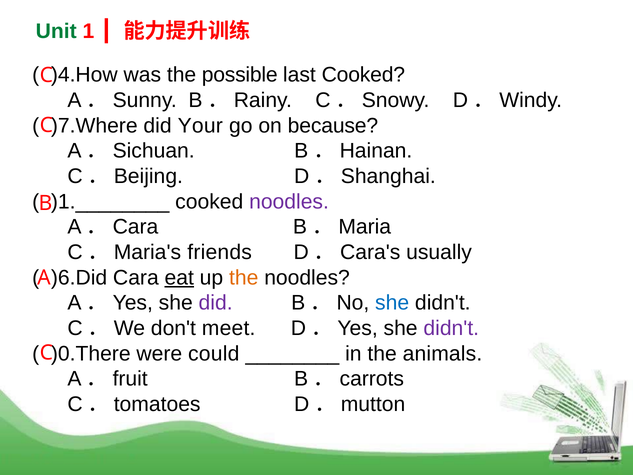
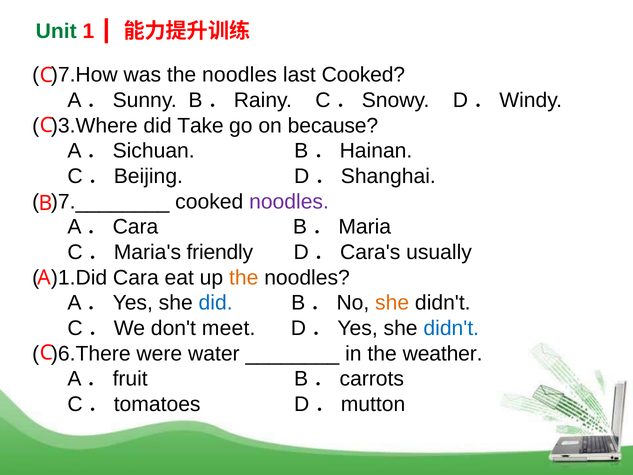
)4.How: )4.How -> )7.How
was the possible: possible -> noodles
)7.Where: )7.Where -> )3.Where
Your: Your -> Take
)1.________: )1.________ -> )7.________
friends: friends -> friendly
)6.Did: )6.Did -> )1.Did
eat underline: present -> none
did at (216, 303) colour: purple -> blue
she at (392, 303) colour: blue -> orange
didn't at (451, 328) colour: purple -> blue
)0.There: )0.There -> )6.There
could: could -> water
animals: animals -> weather
